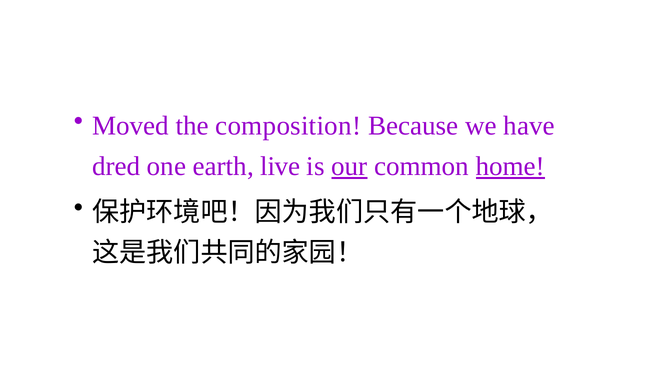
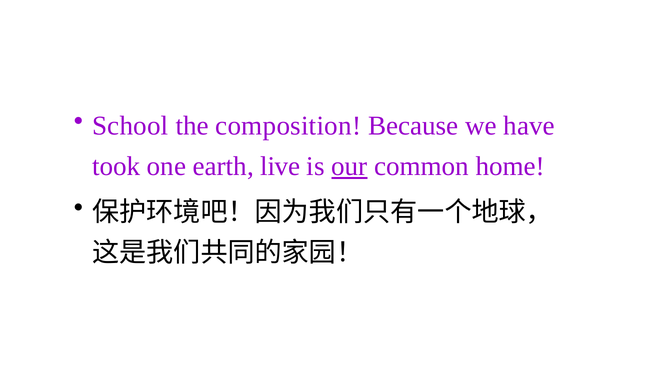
Moved: Moved -> School
dred: dred -> took
home underline: present -> none
